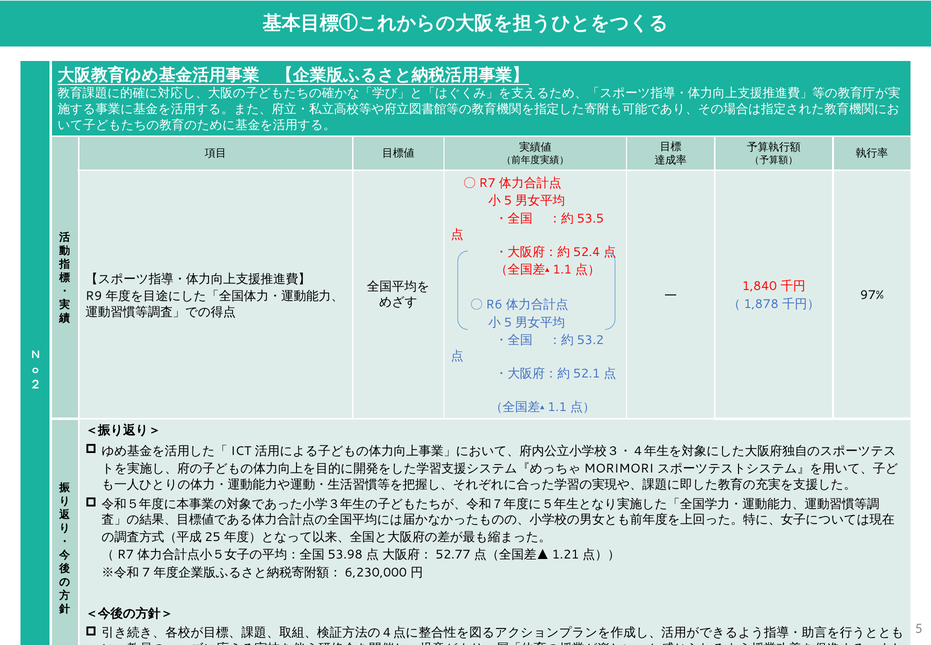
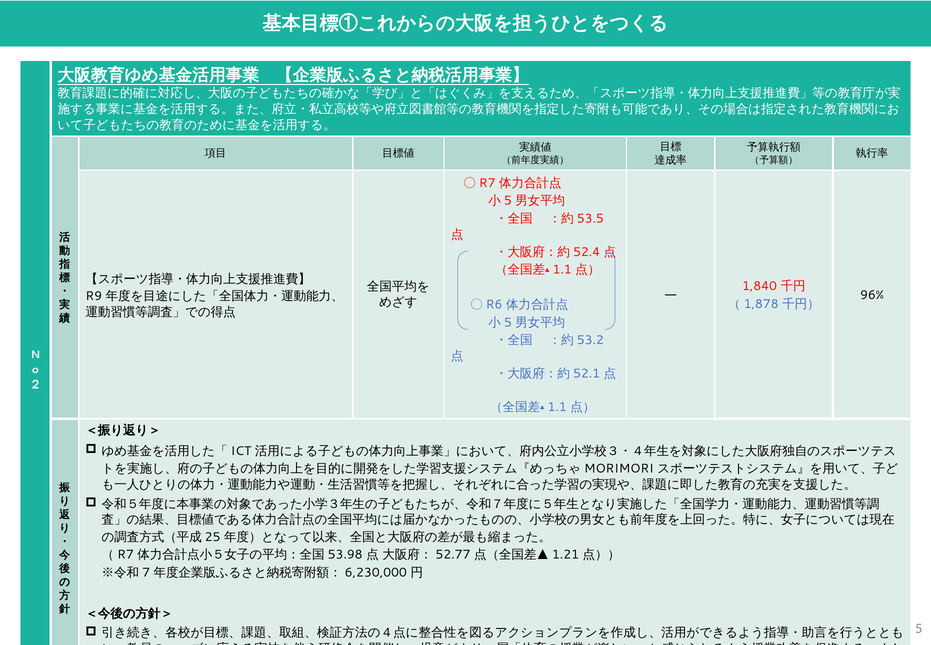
97%: 97% -> 96%
